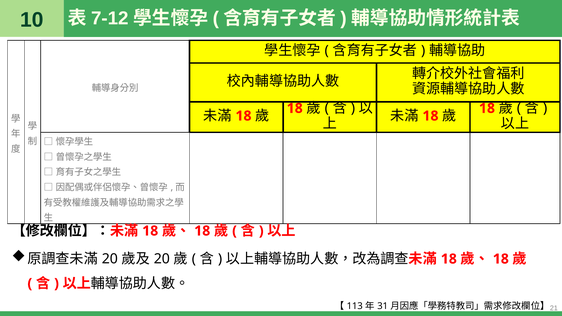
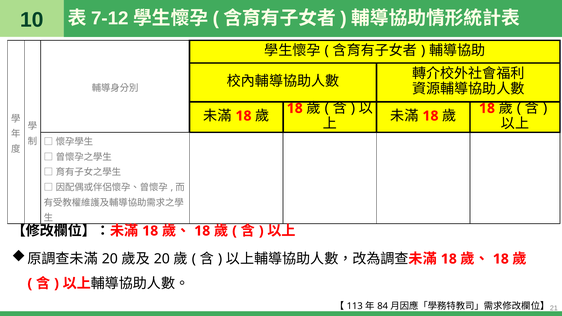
31: 31 -> 84
